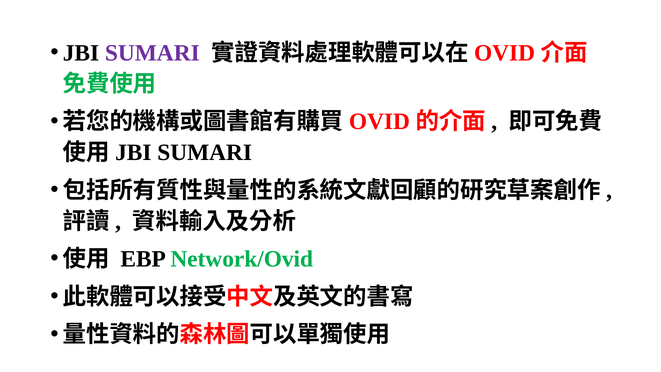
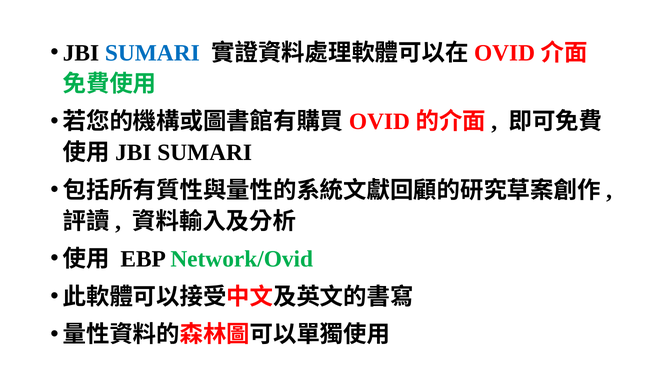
SUMARI at (152, 53) colour: purple -> blue
